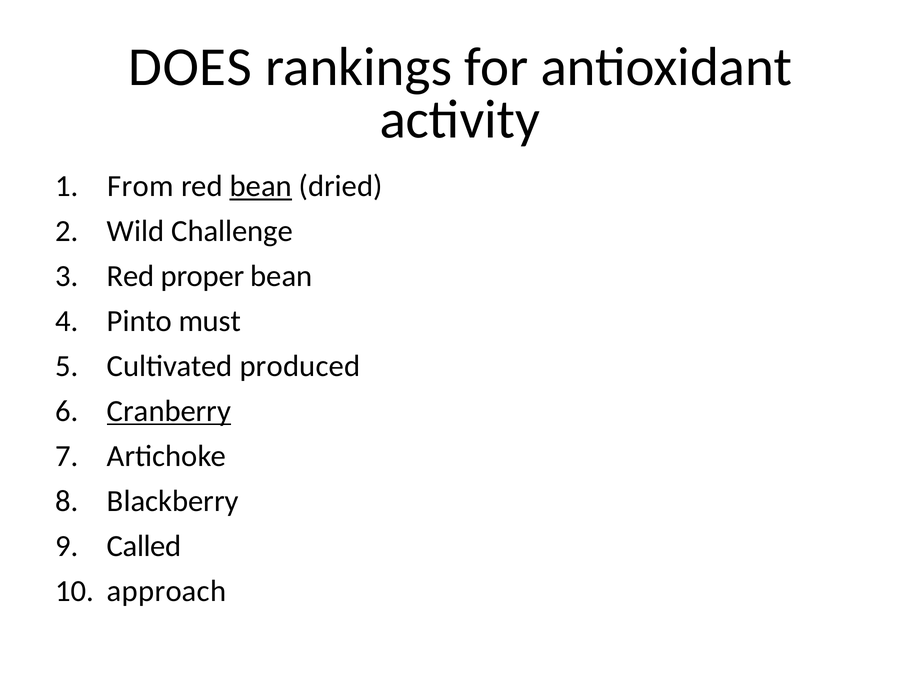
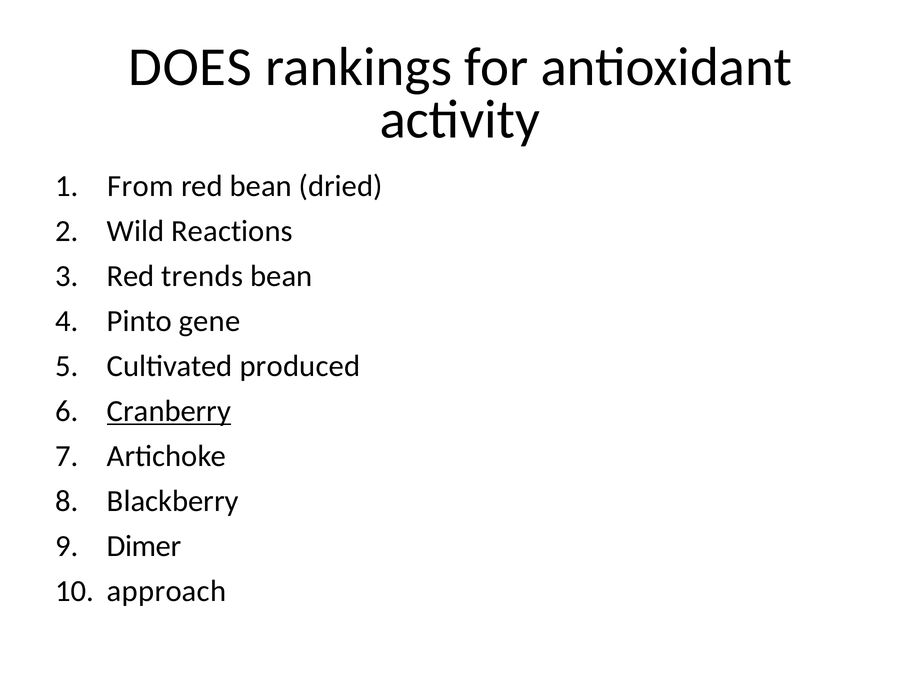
bean at (261, 186) underline: present -> none
Challenge: Challenge -> Reactions
proper: proper -> trends
must: must -> gene
Called: Called -> Dimer
